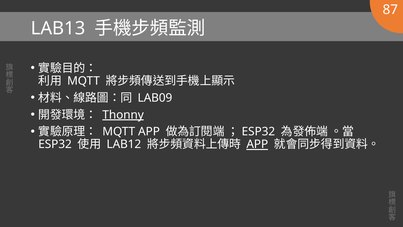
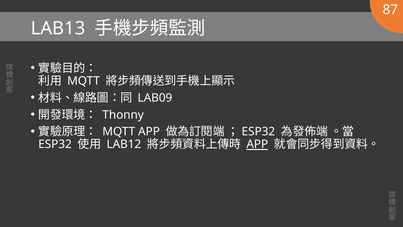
Thonny underline: present -> none
